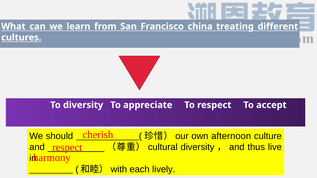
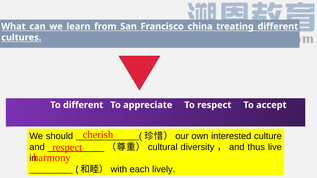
To diversity: diversity -> different
afternoon: afternoon -> interested
